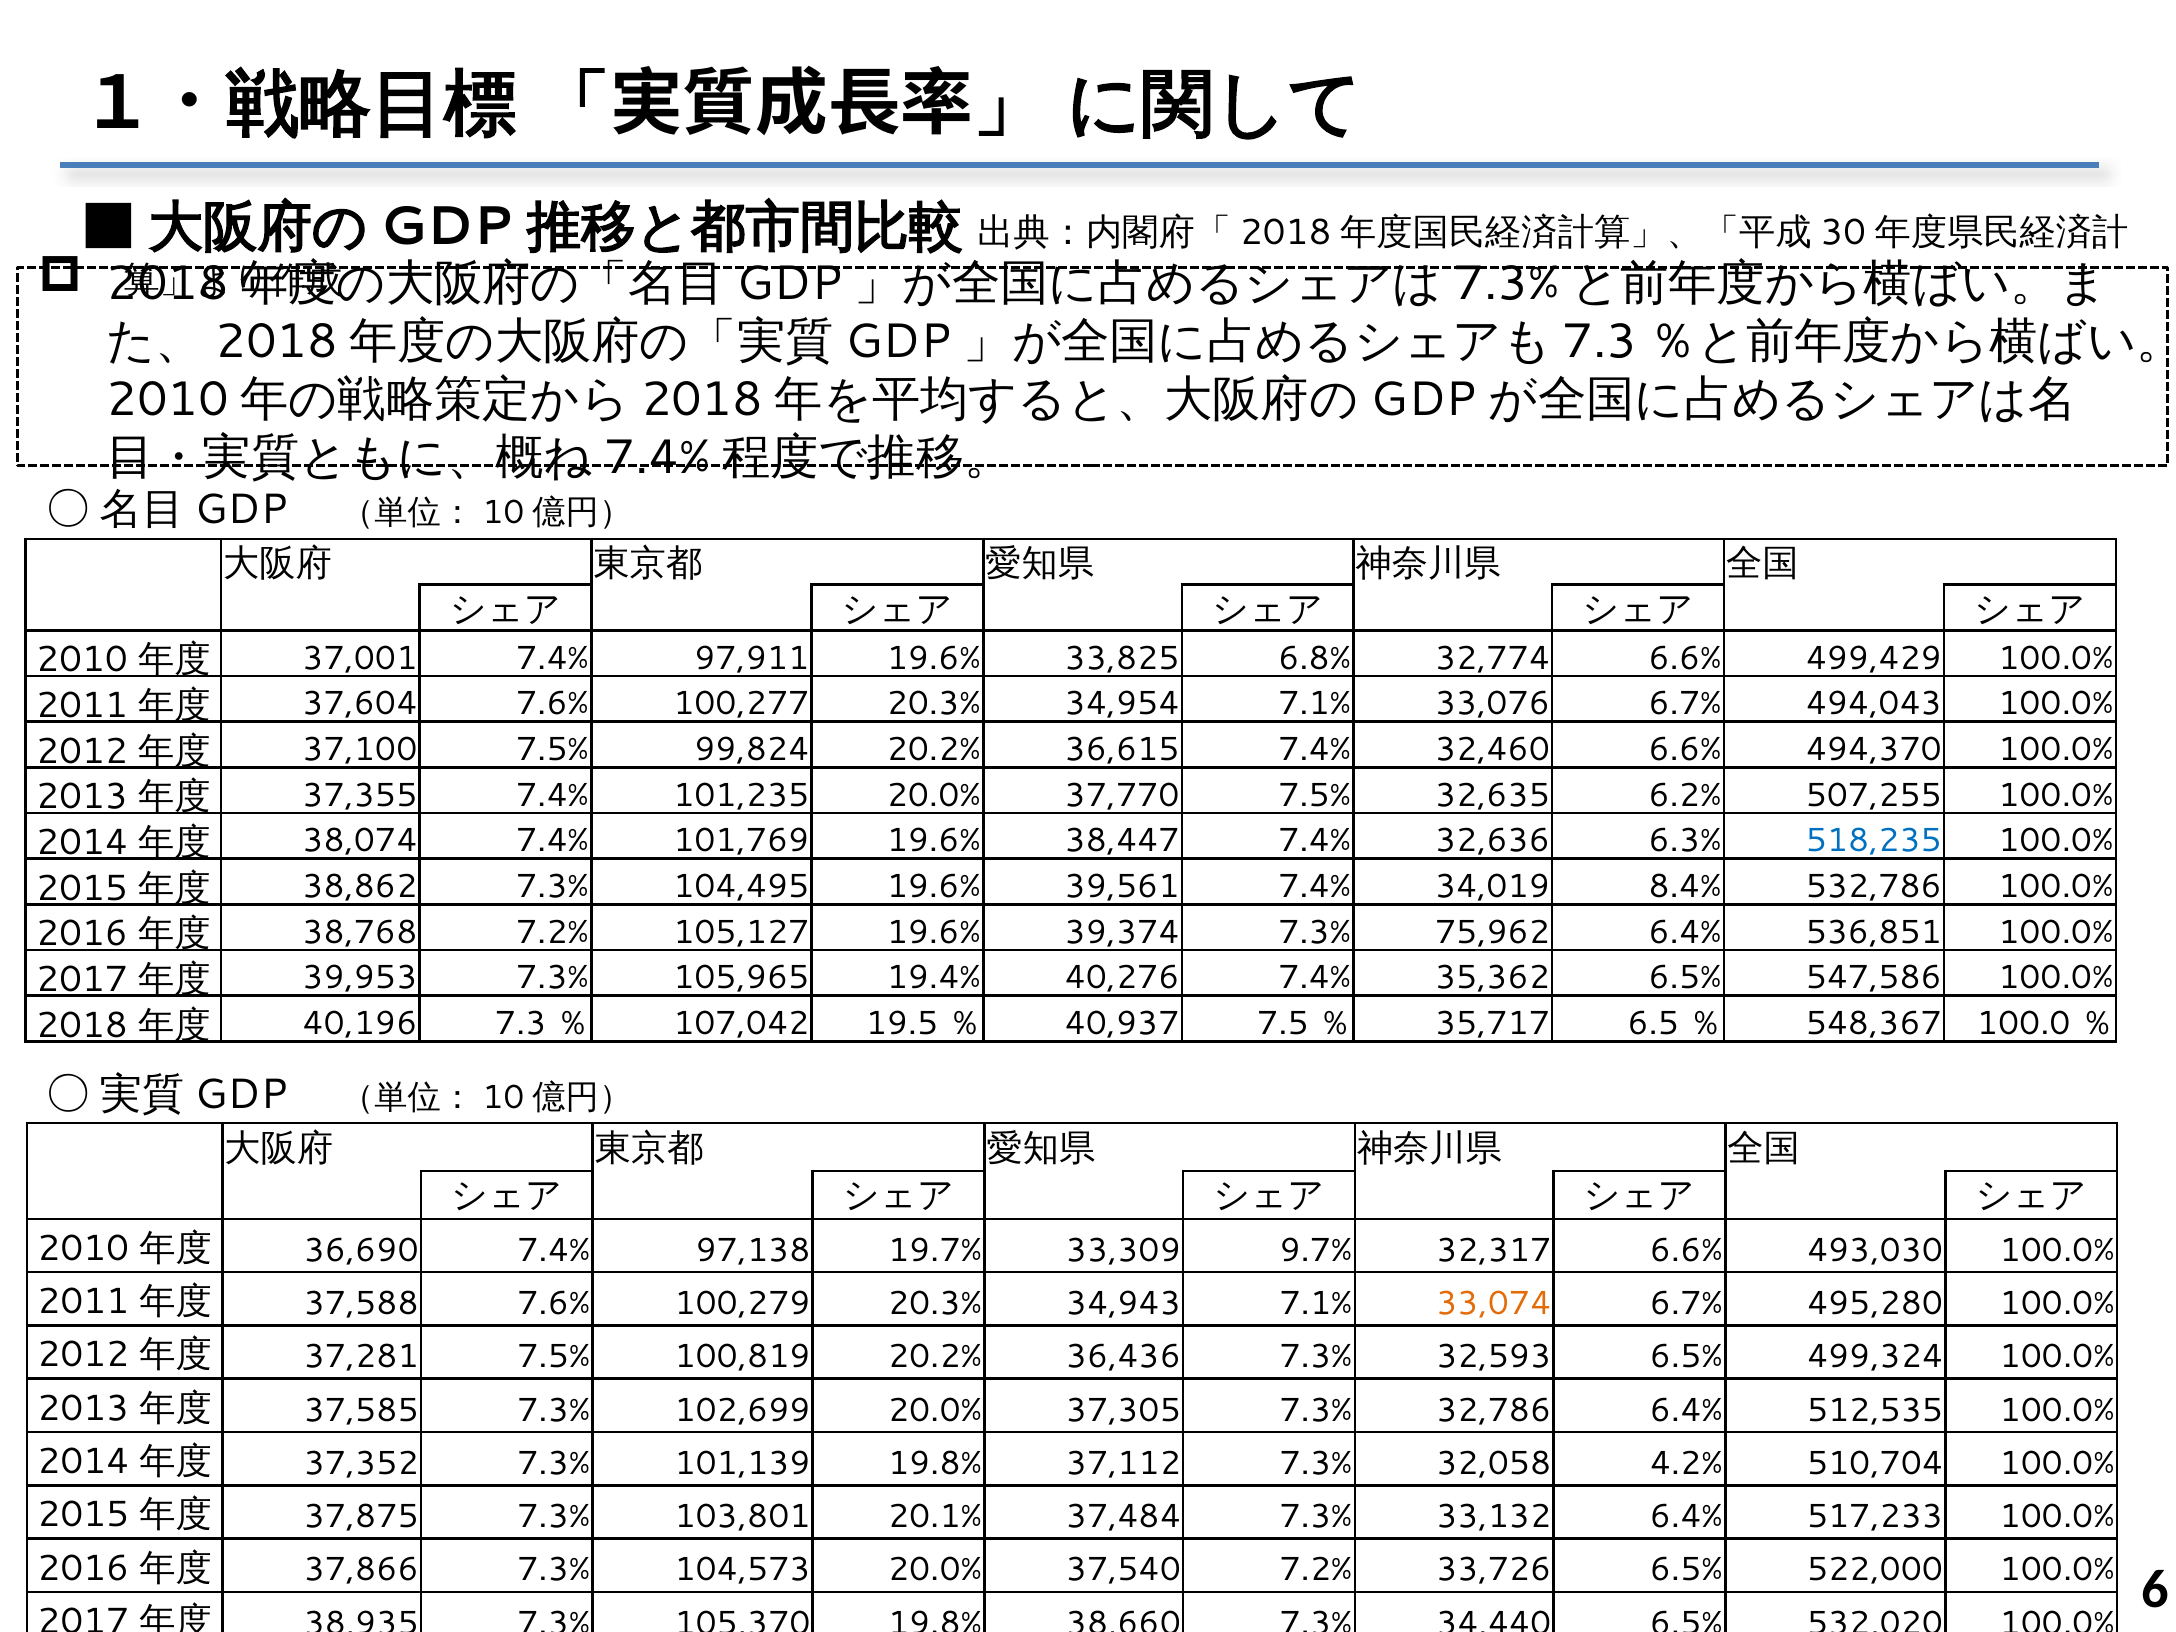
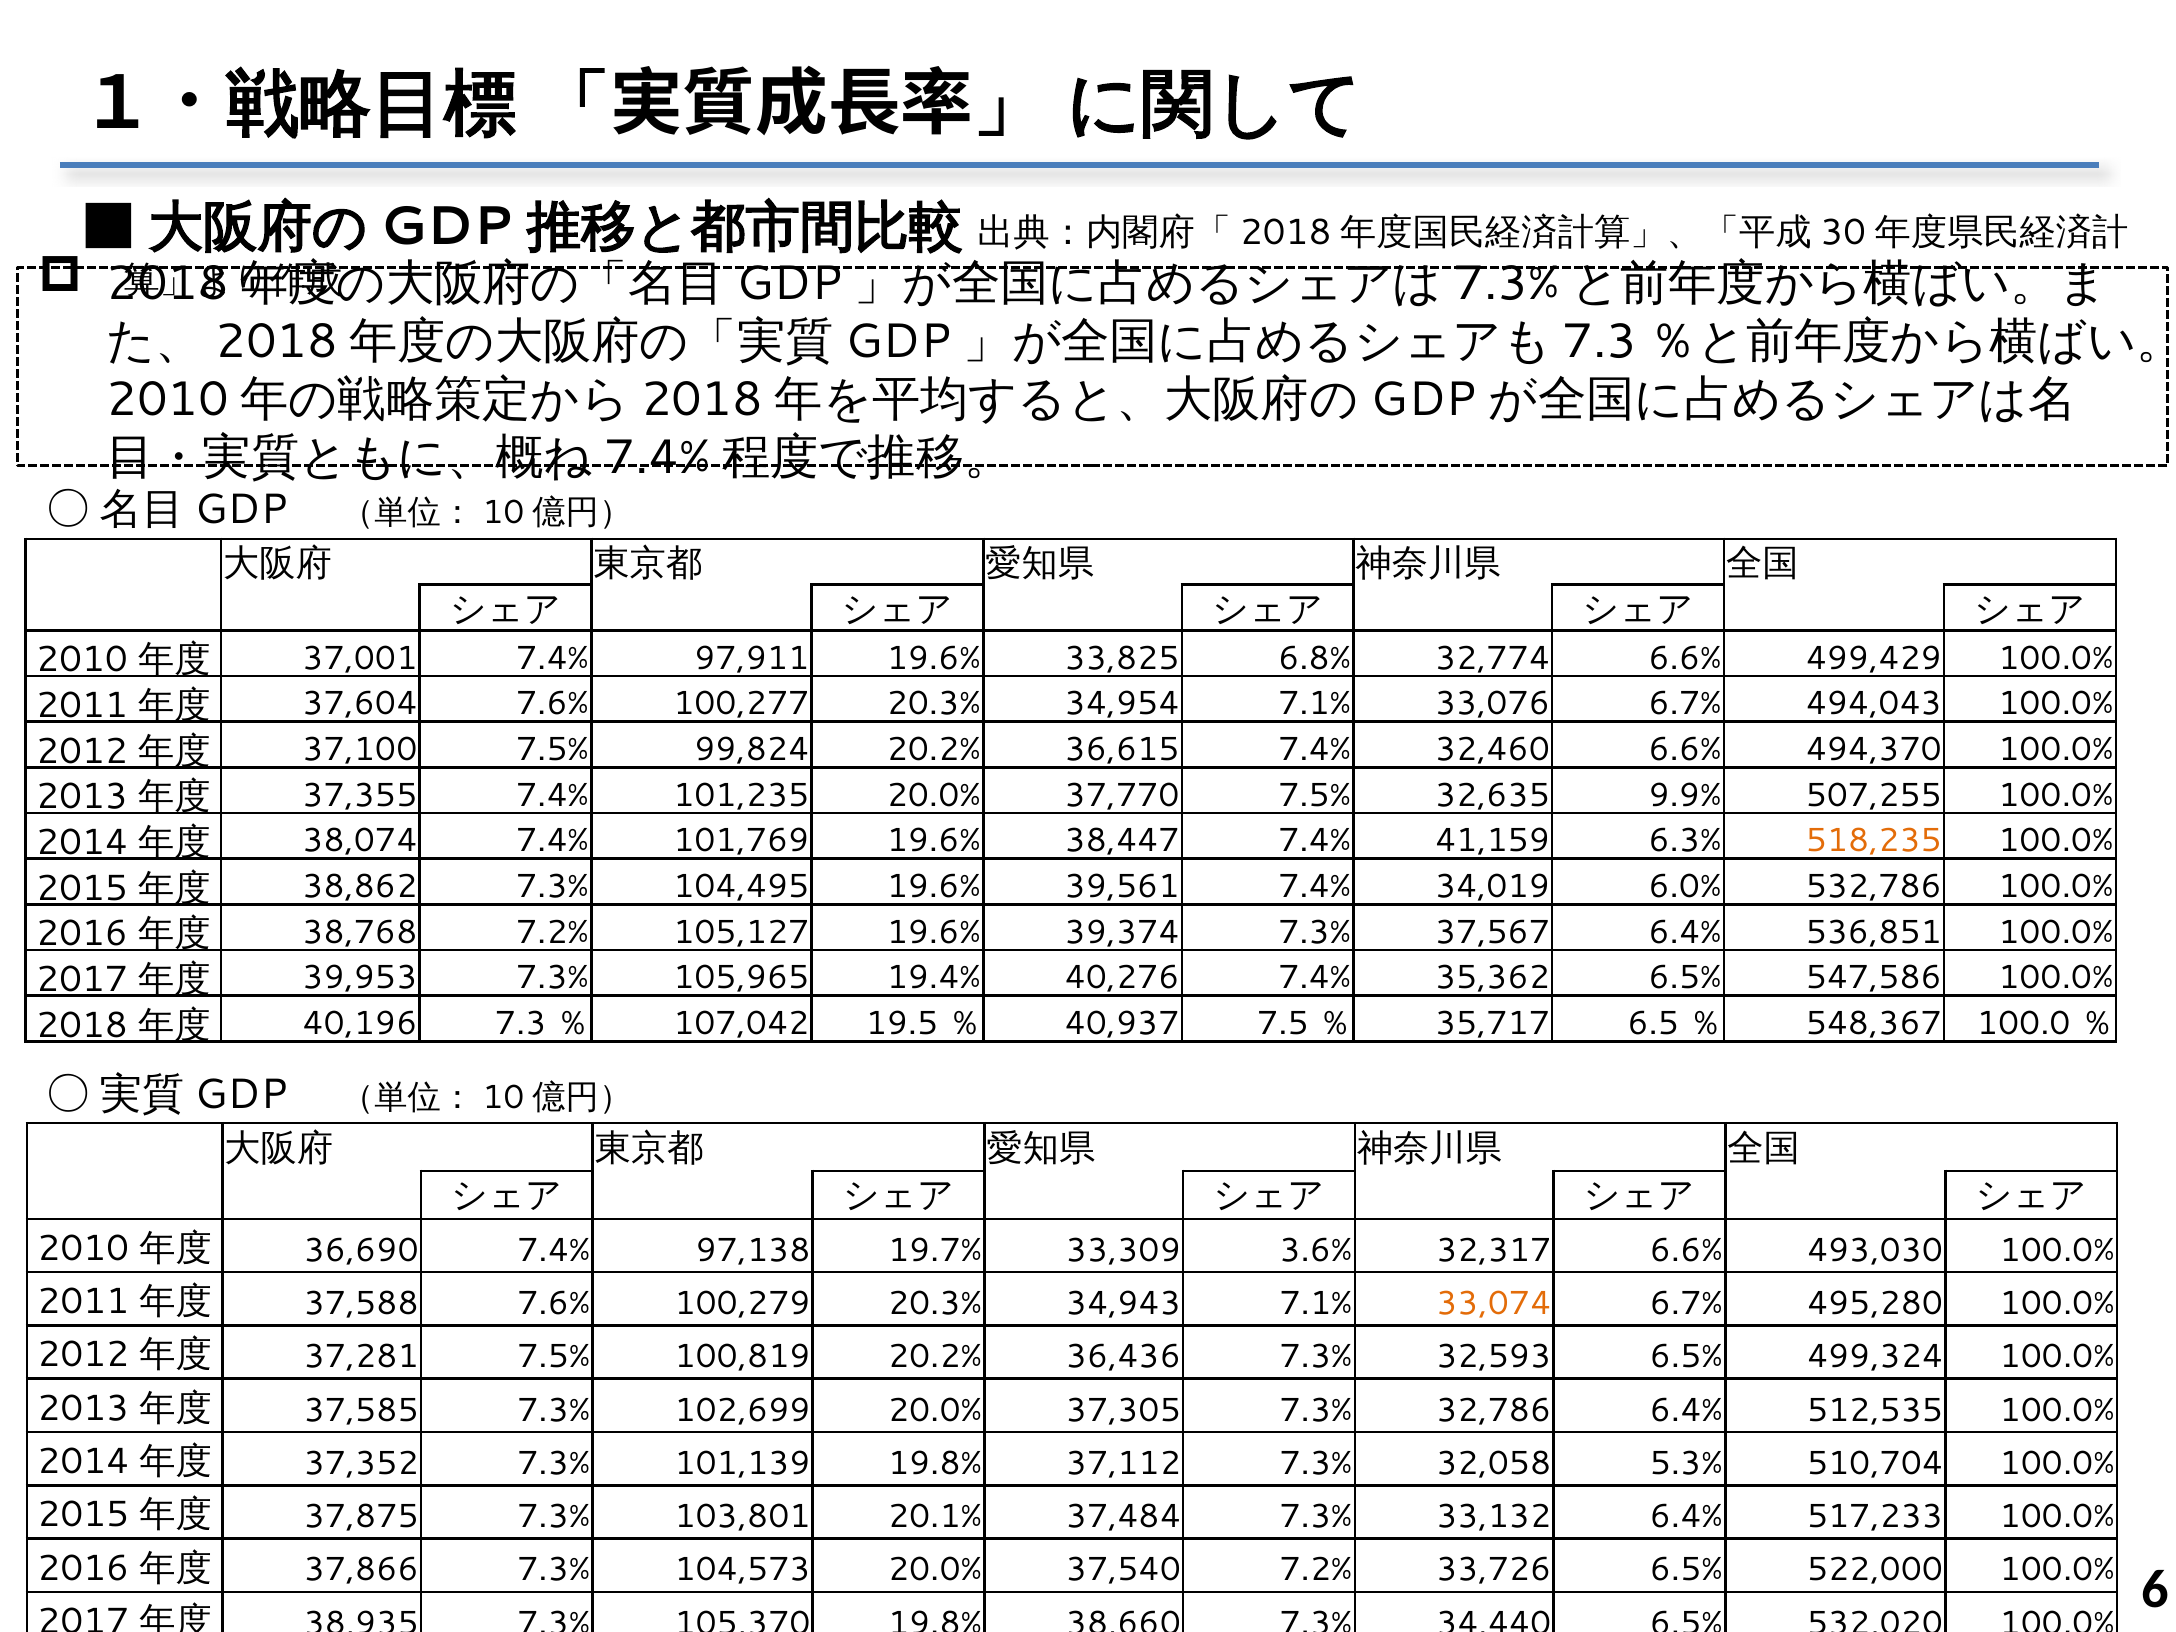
6.2%: 6.2% -> 9.9%
32,636: 32,636 -> 41,159
518,235 colour: blue -> orange
8.4%: 8.4% -> 6.0%
75,962: 75,962 -> 37,567
9.7%: 9.7% -> 3.6%
4.2%: 4.2% -> 5.3%
